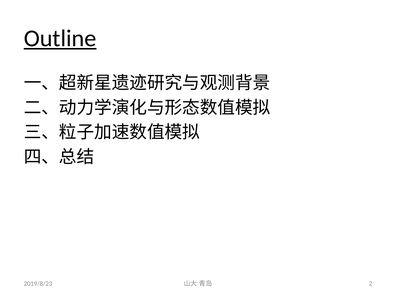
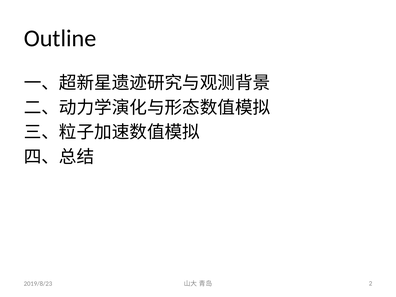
Outline underline: present -> none
